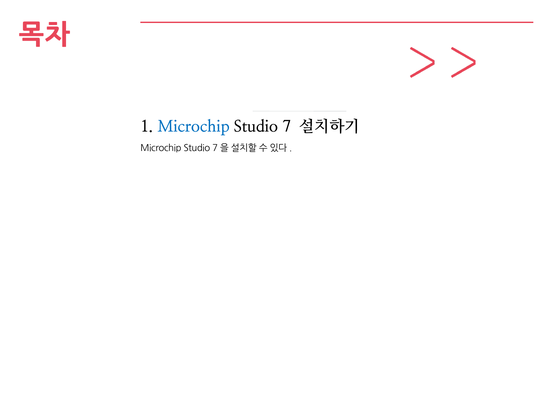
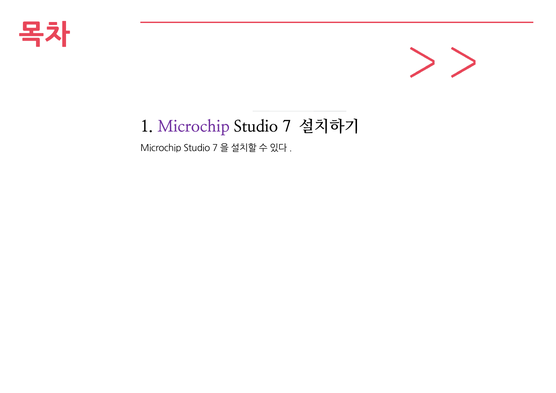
Microchip at (194, 127) colour: blue -> purple
